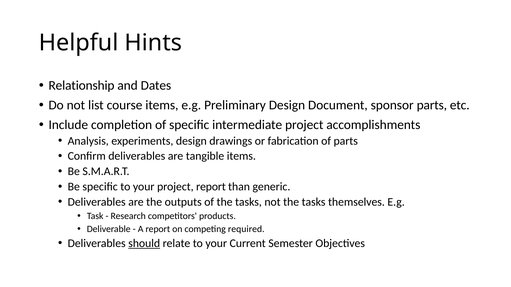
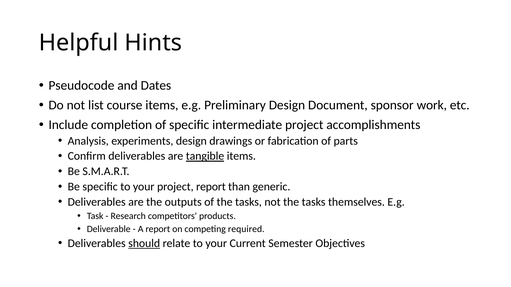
Relationship: Relationship -> Pseudocode
sponsor parts: parts -> work
tangible underline: none -> present
